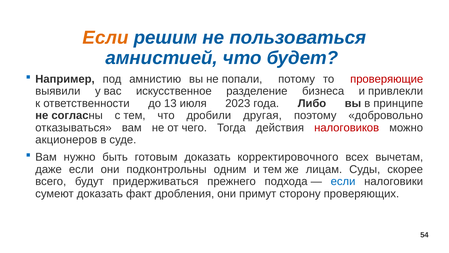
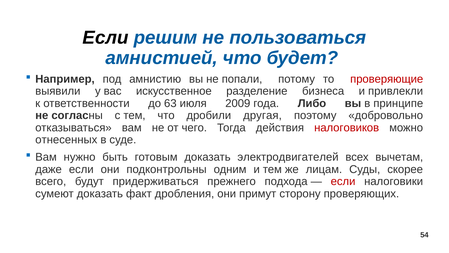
Если at (106, 38) colour: orange -> black
13: 13 -> 63
2023: 2023 -> 2009
акционеров: акционеров -> отнесенных
корректировочного: корректировочного -> электродвигателей
если at (343, 181) colour: blue -> red
